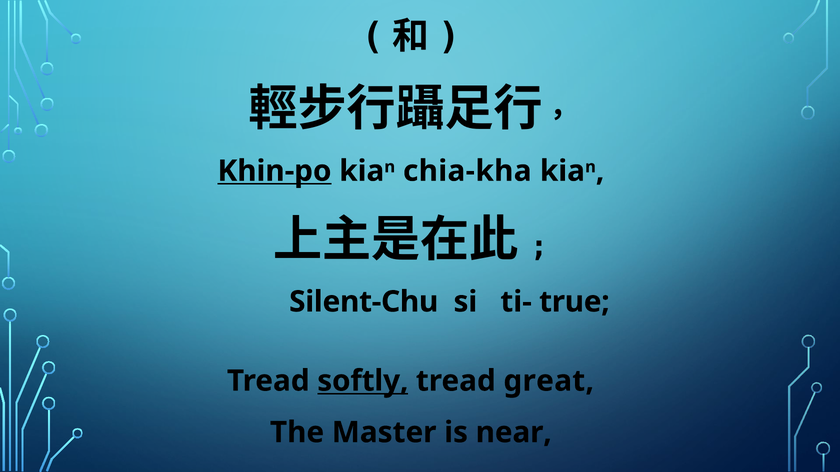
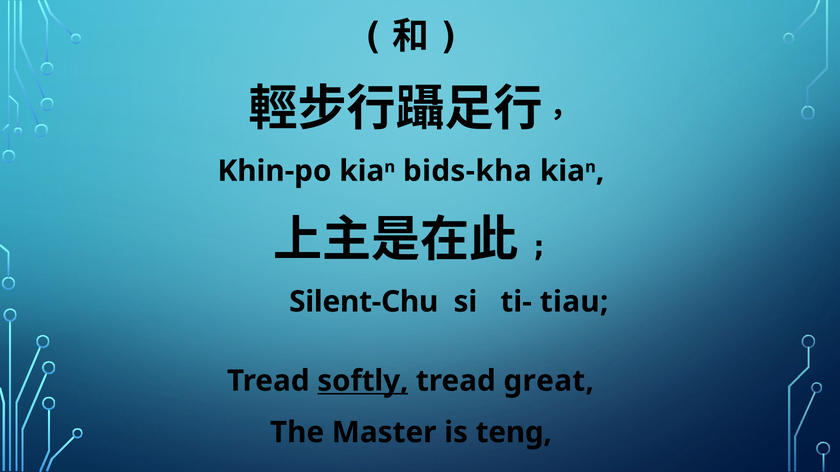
Khin-po underline: present -> none
chia-kha: chia-kha -> bids-kha
true: true -> tiau
near: near -> teng
